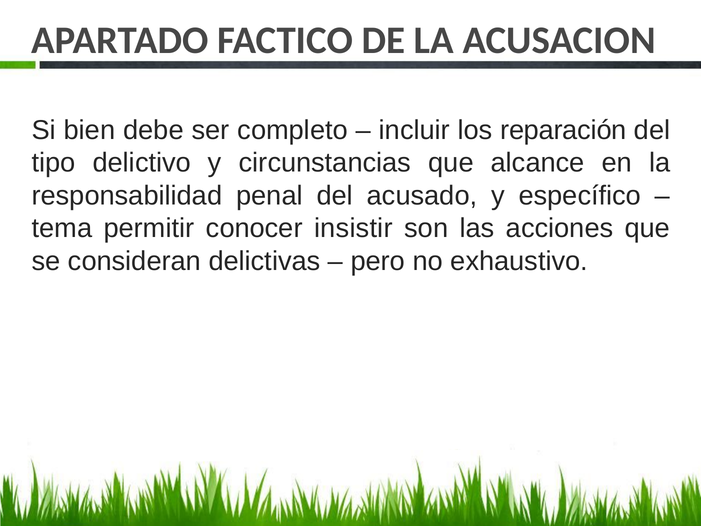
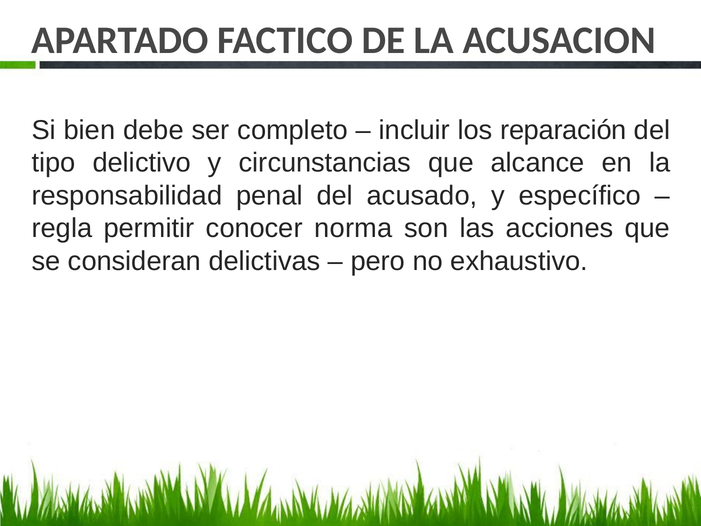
tema: tema -> regla
insistir: insistir -> norma
